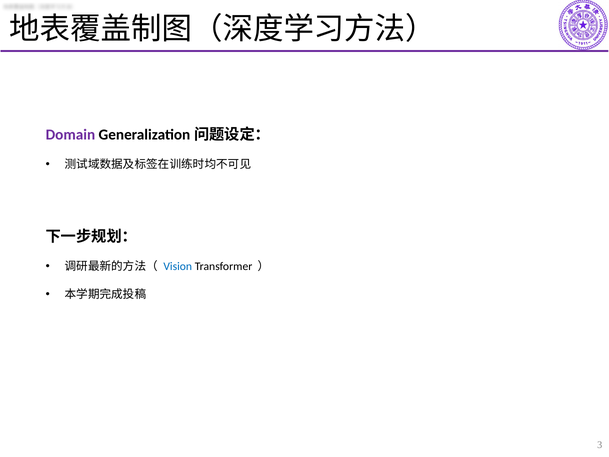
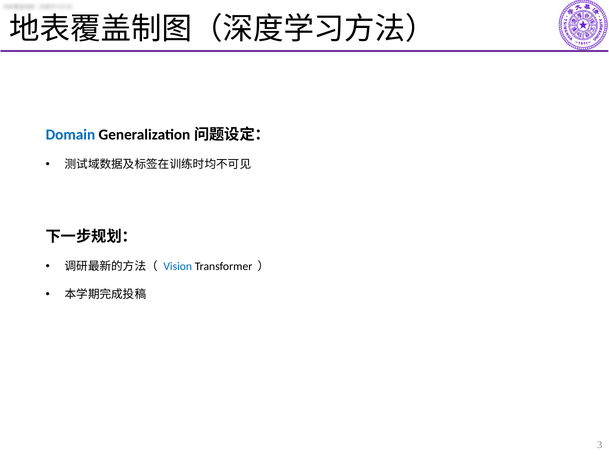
Domain colour: purple -> blue
